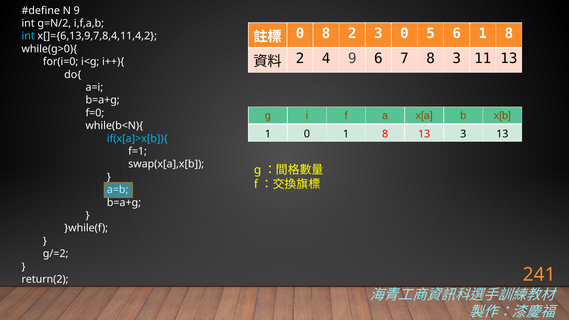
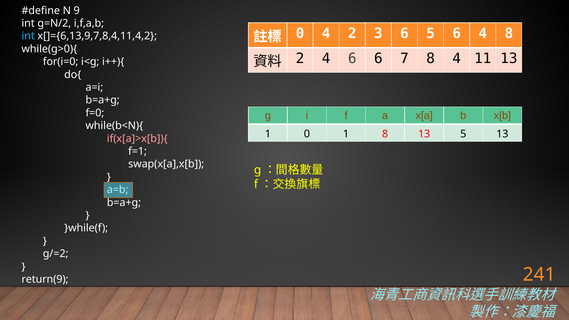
0 8: 8 -> 4
3 0: 0 -> 6
6 1: 1 -> 4
4 9: 9 -> 6
8 3: 3 -> 4
13 3: 3 -> 5
if(x[a]>x[b]){ colour: light blue -> pink
return(2: return(2 -> return(9
